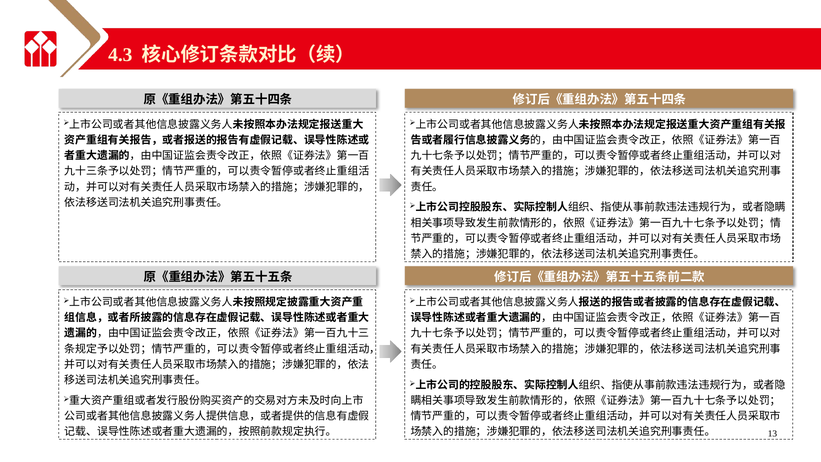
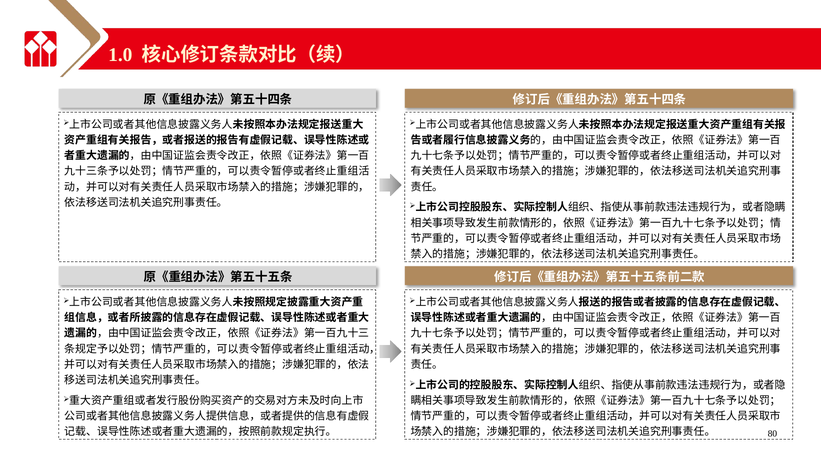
4.3: 4.3 -> 1.0
13: 13 -> 80
